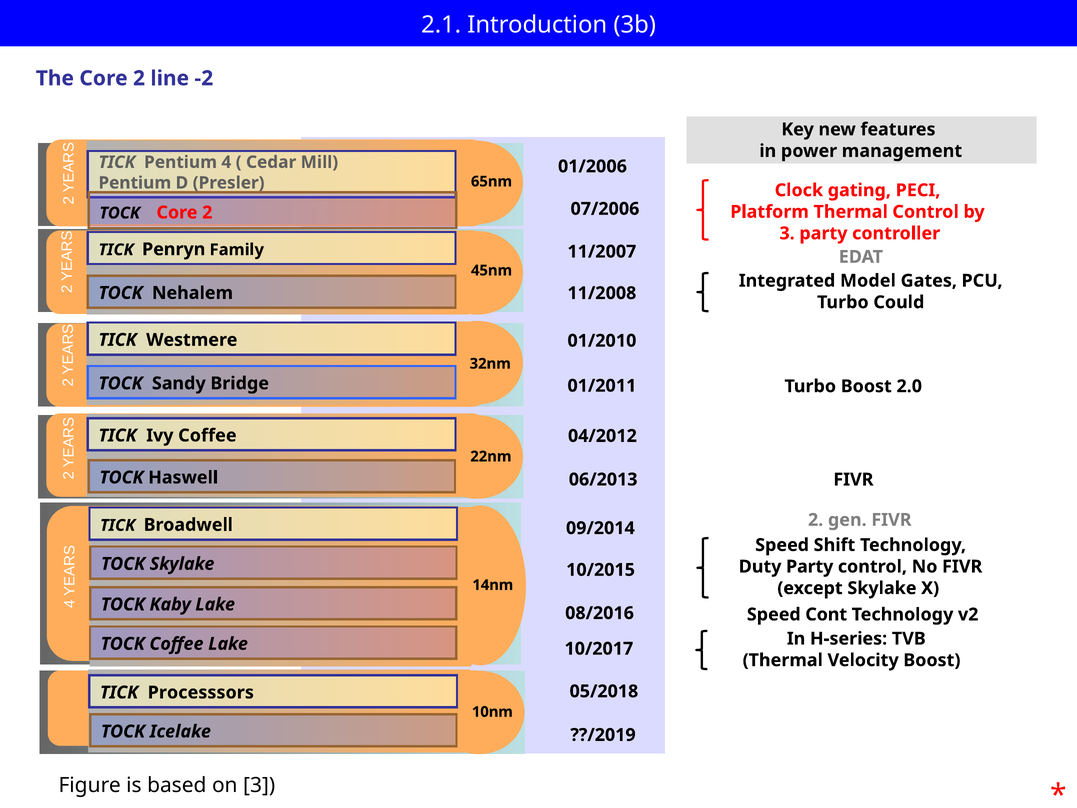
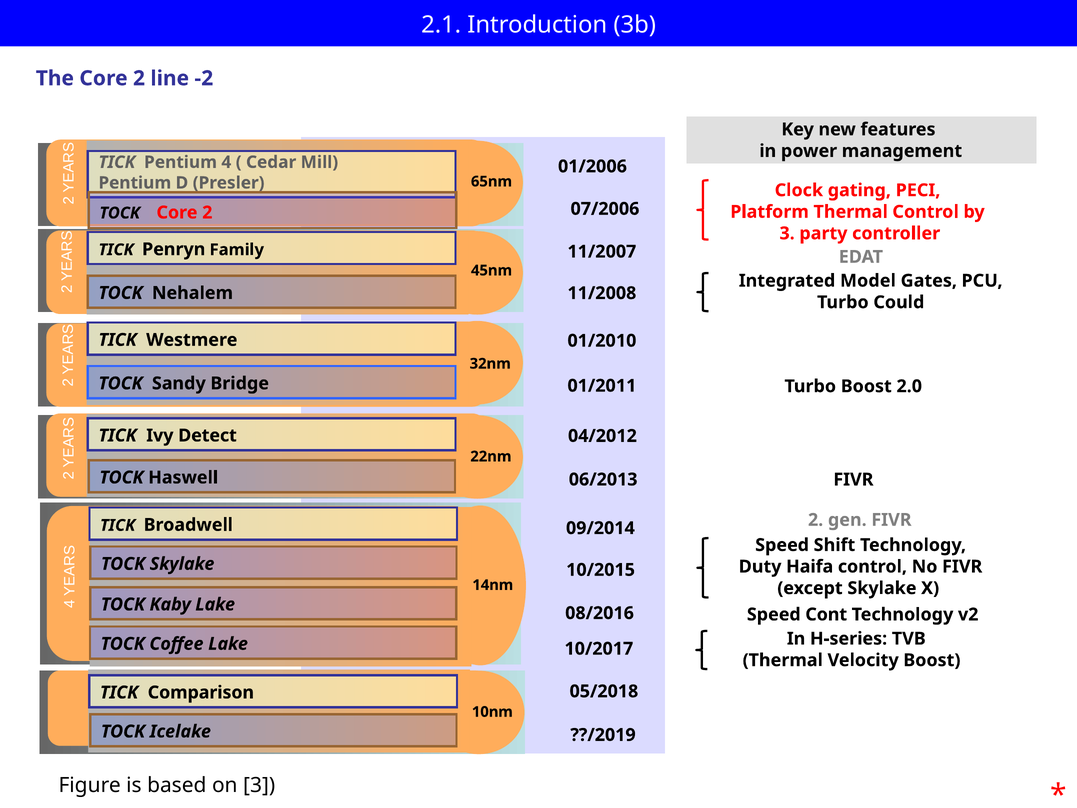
Ivy Coffee: Coffee -> Detect
Duty Party: Party -> Haifa
Processsors: Processsors -> Comparison
